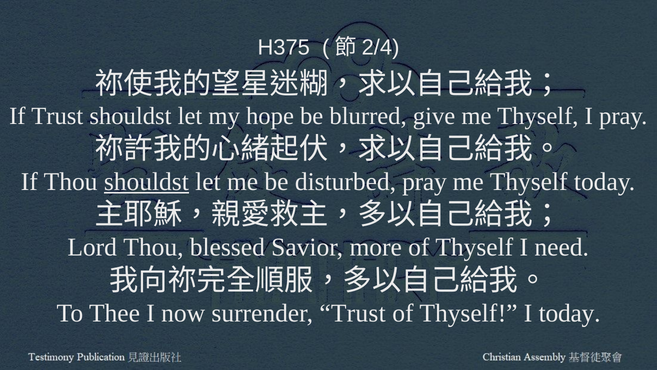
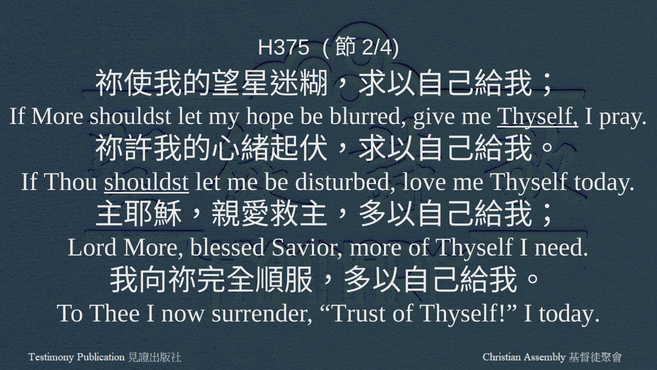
If Trust: Trust -> More
Thyself at (538, 116) underline: none -> present
disturbed pray: pray -> love
Lord Thou: Thou -> More
